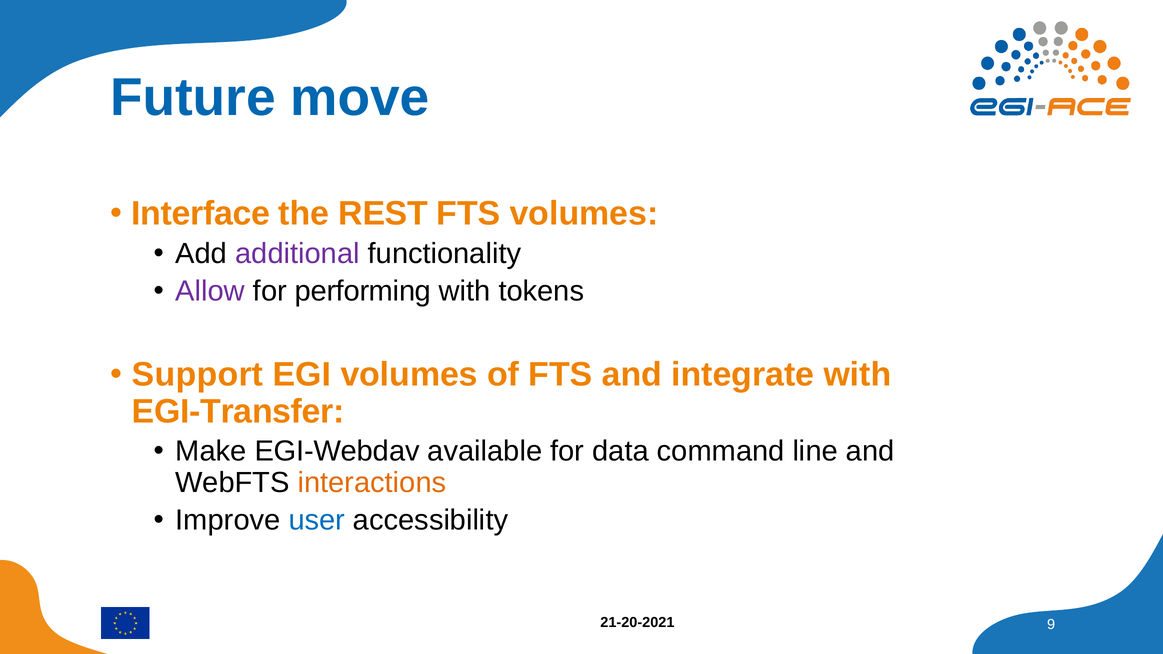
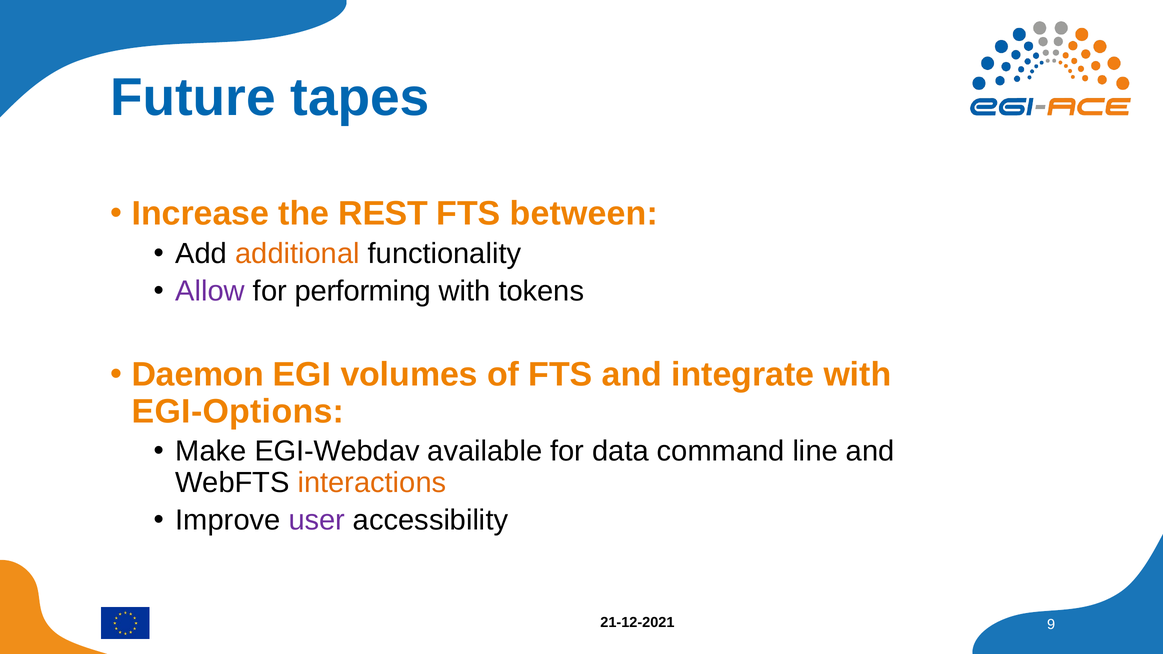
move: move -> tapes
Interface: Interface -> Increase
FTS volumes: volumes -> between
additional colour: purple -> orange
Support: Support -> Daemon
EGI-Transfer: EGI-Transfer -> EGI-Options
user colour: blue -> purple
21-20-2021: 21-20-2021 -> 21-12-2021
